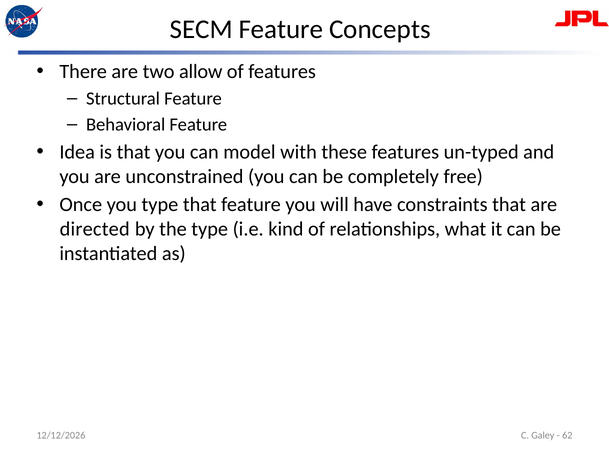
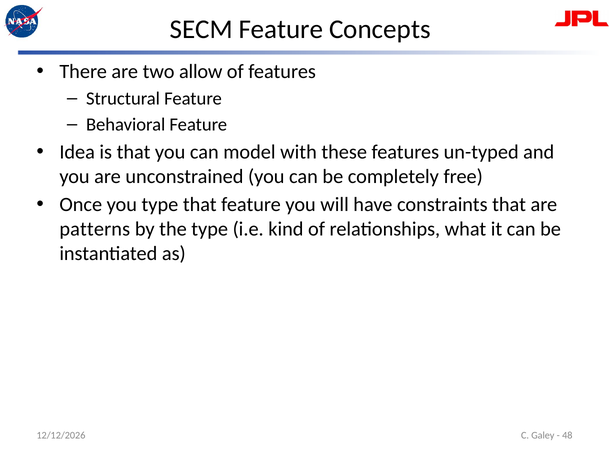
directed: directed -> patterns
62: 62 -> 48
